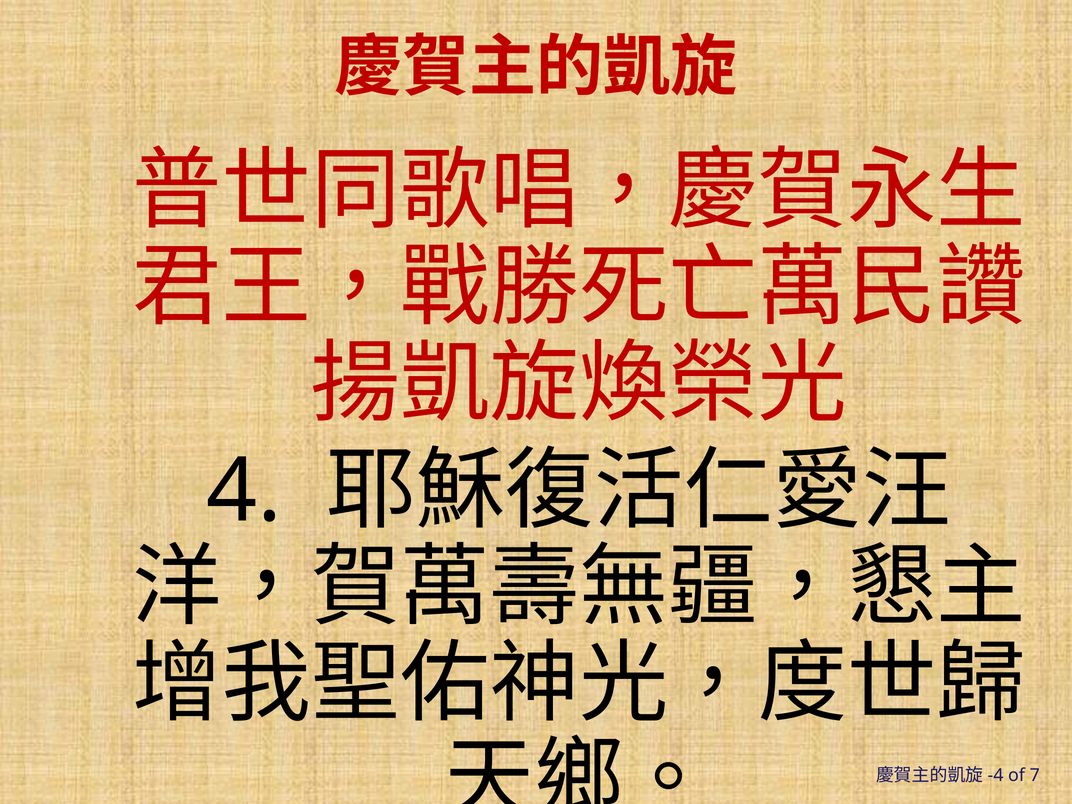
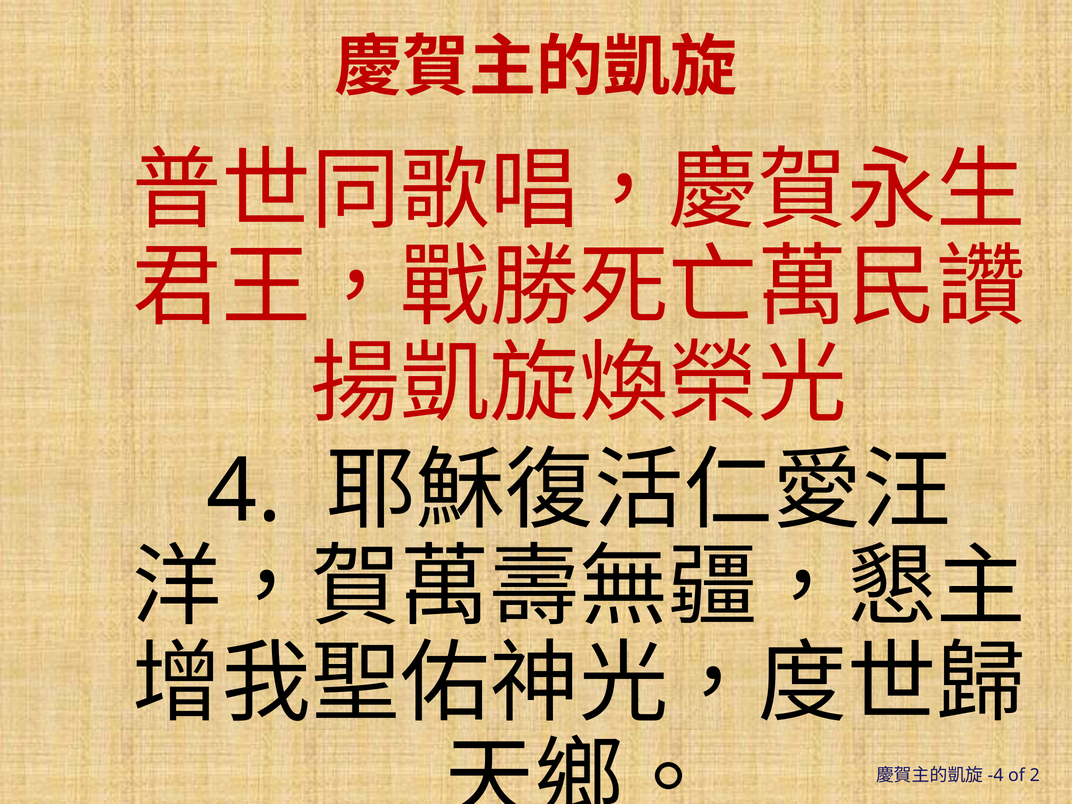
7: 7 -> 2
